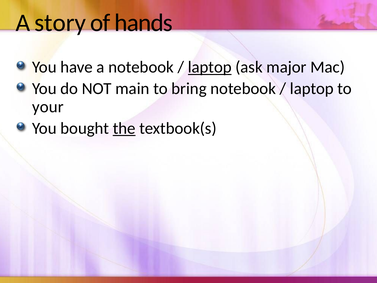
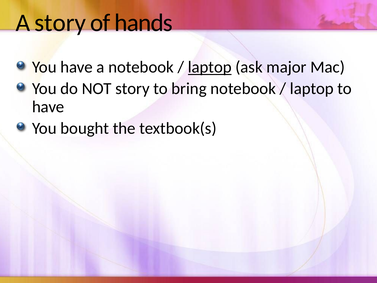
NOT main: main -> story
your at (48, 107): your -> have
the underline: present -> none
